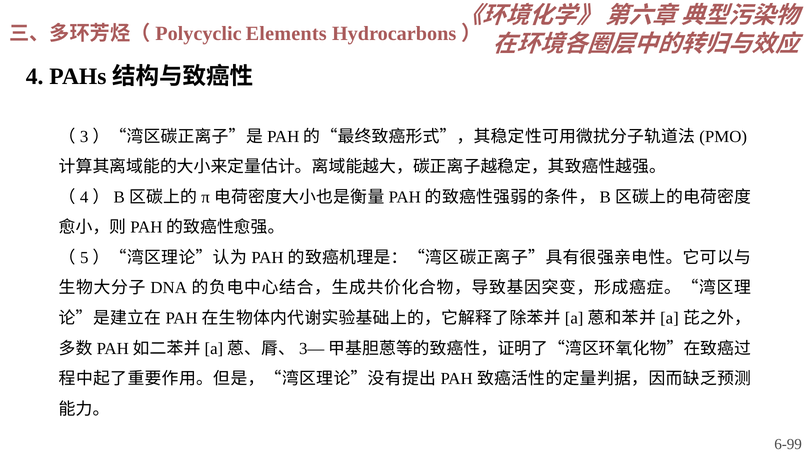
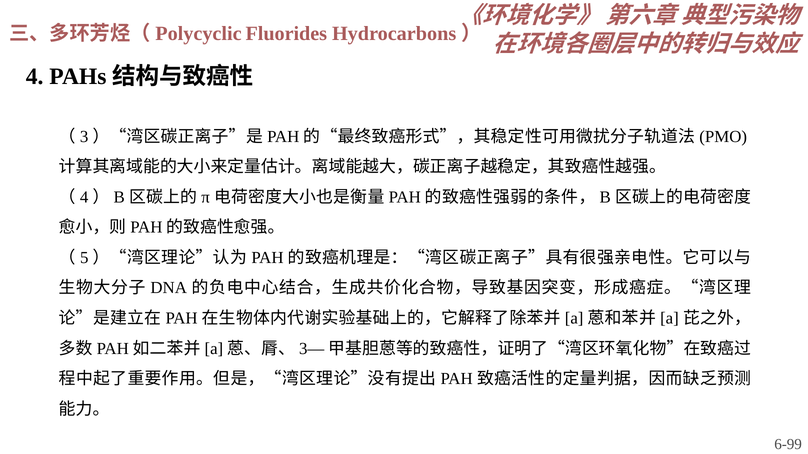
Elements: Elements -> Fluorides
